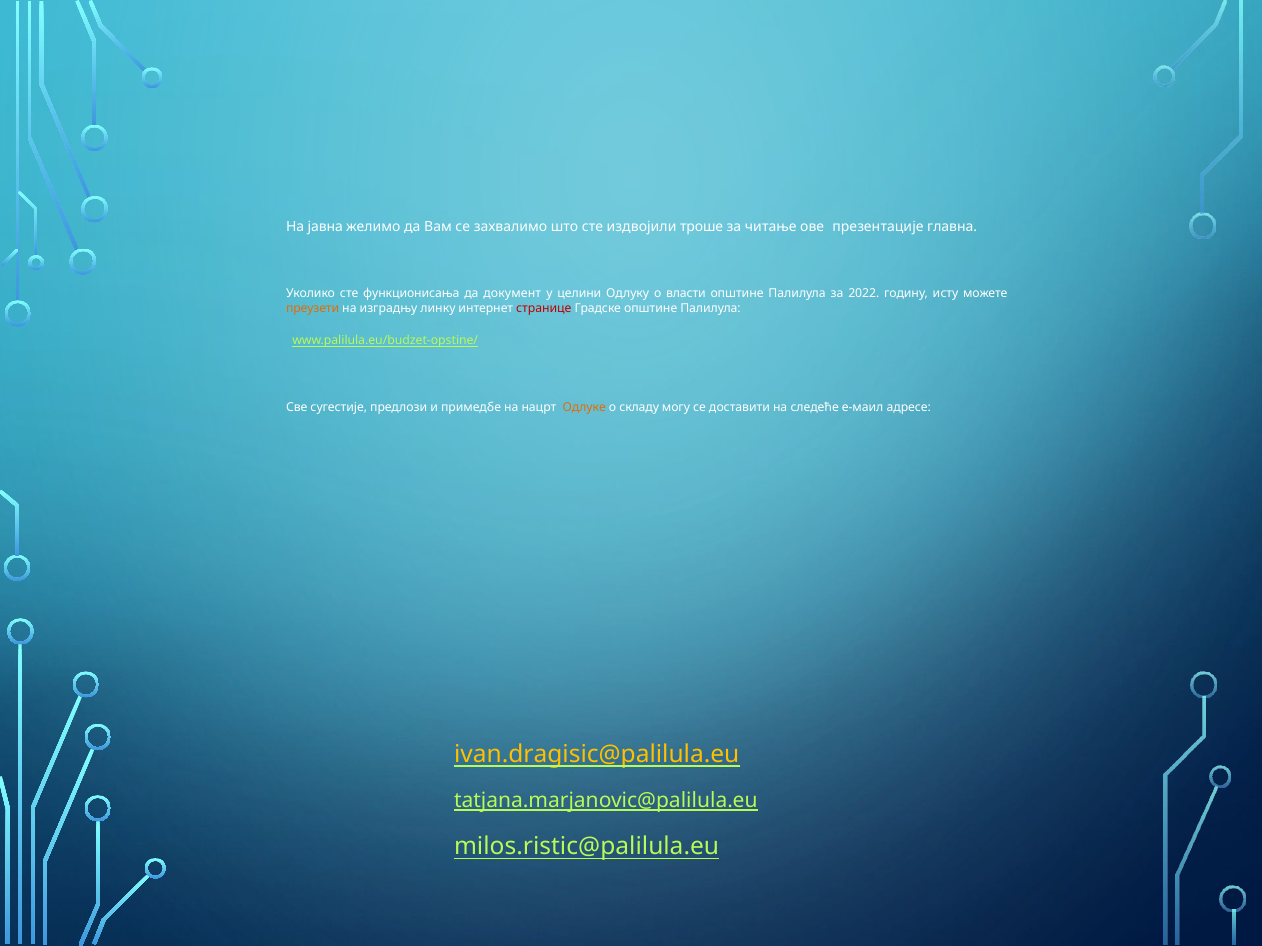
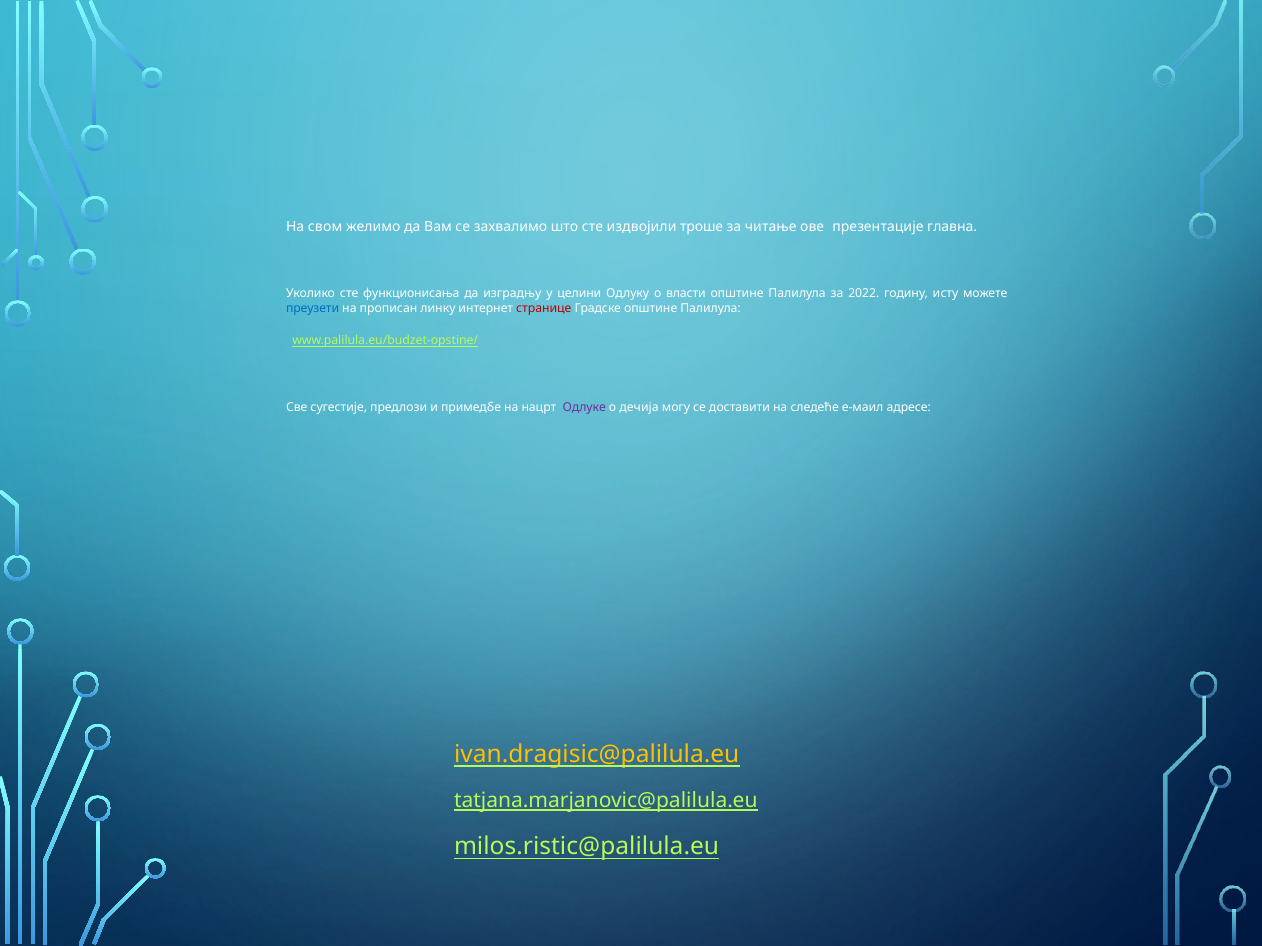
јавна: јавна -> свом
документ: документ -> изградњу
преузети colour: orange -> blue
изградњу: изградњу -> прописан
Одлуке colour: orange -> purple
складу: складу -> дечија
